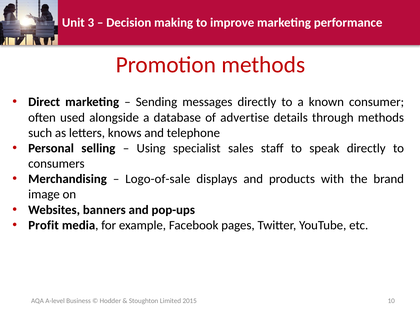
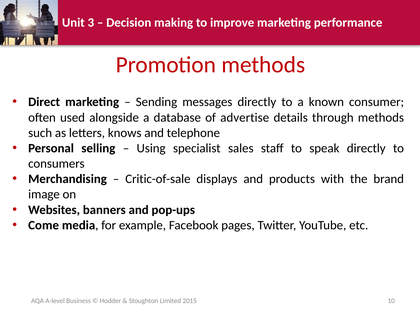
Logo-of-sale: Logo-of-sale -> Critic-of-sale
Profit: Profit -> Come
